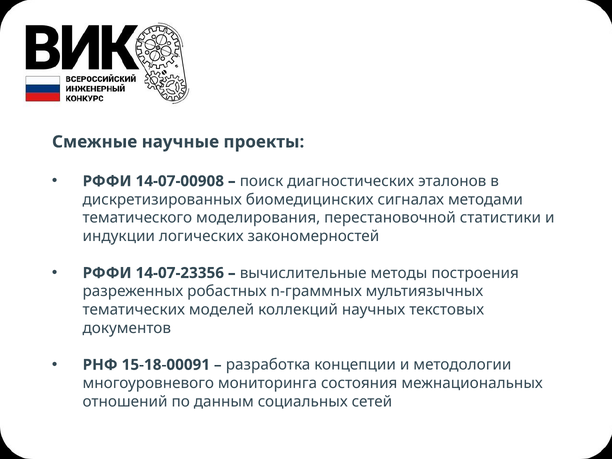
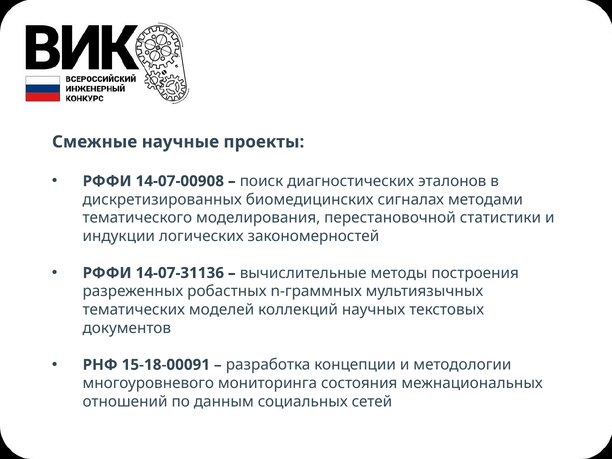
14-07-23356: 14-07-23356 -> 14-07-31136
